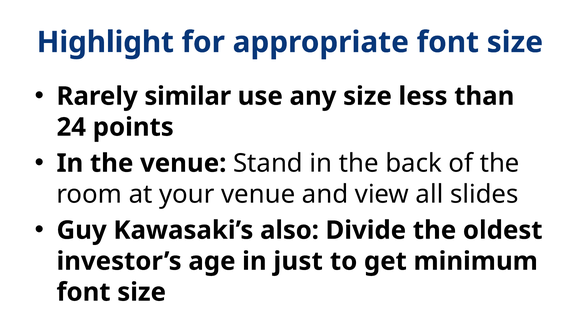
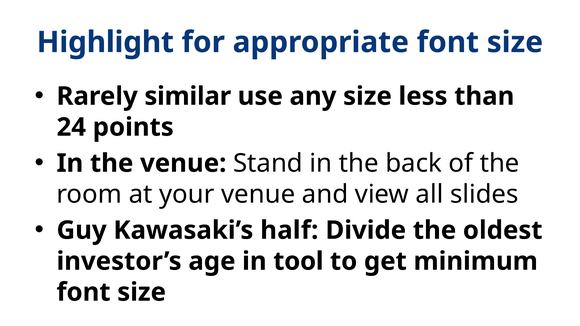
also: also -> half
just: just -> tool
